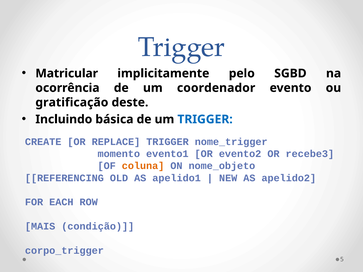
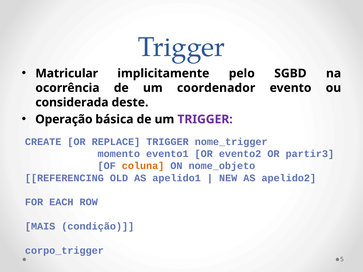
gratificação: gratificação -> considerada
Incluindo: Incluindo -> Operação
TRIGGER at (205, 119) colour: blue -> purple
recebe3: recebe3 -> partir3
